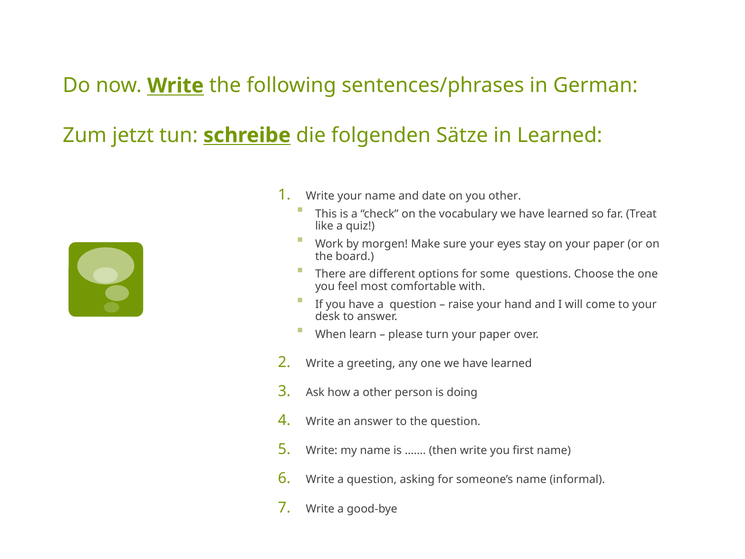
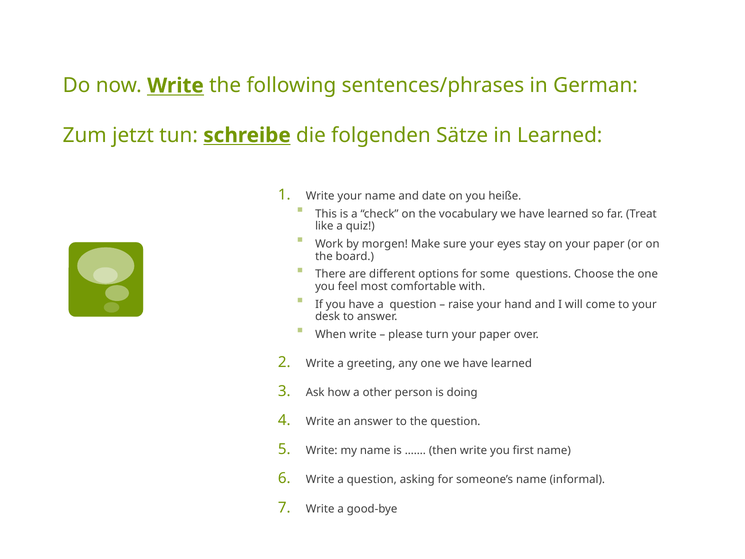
you other: other -> heiße
When learn: learn -> write
